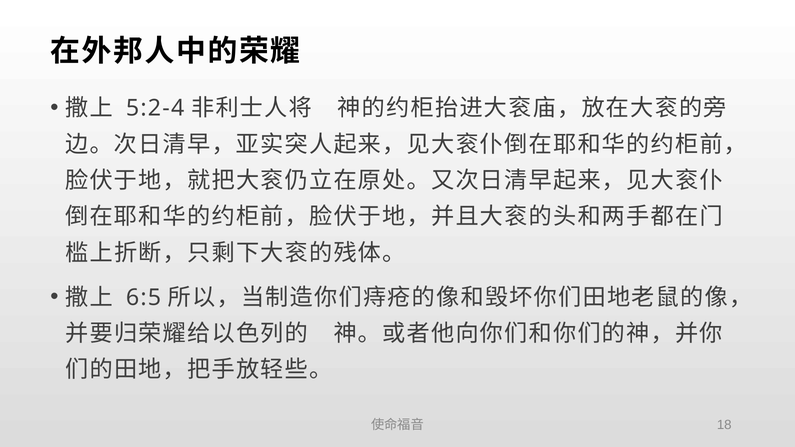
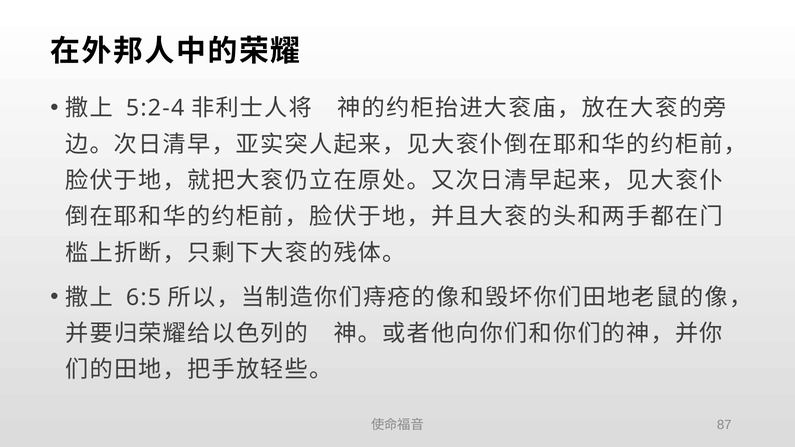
18: 18 -> 87
